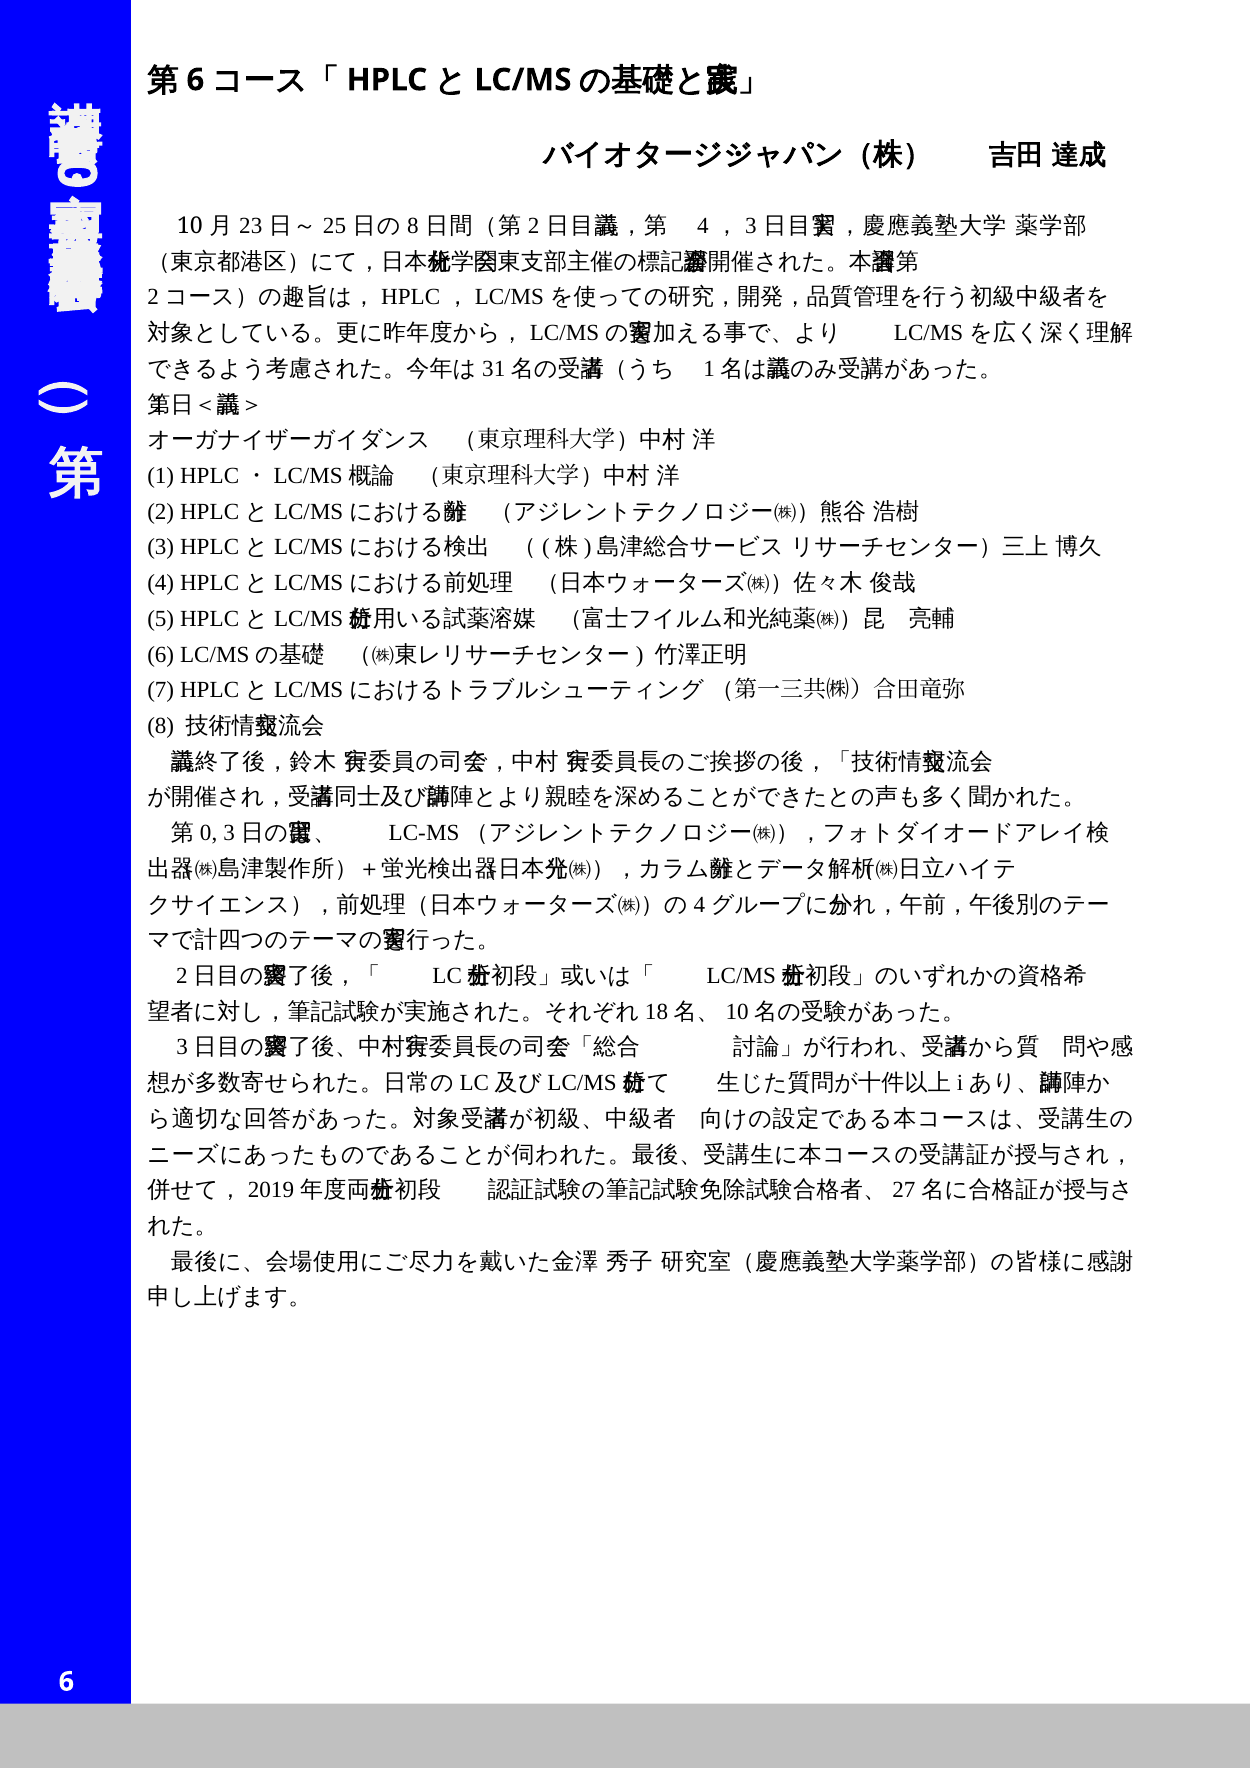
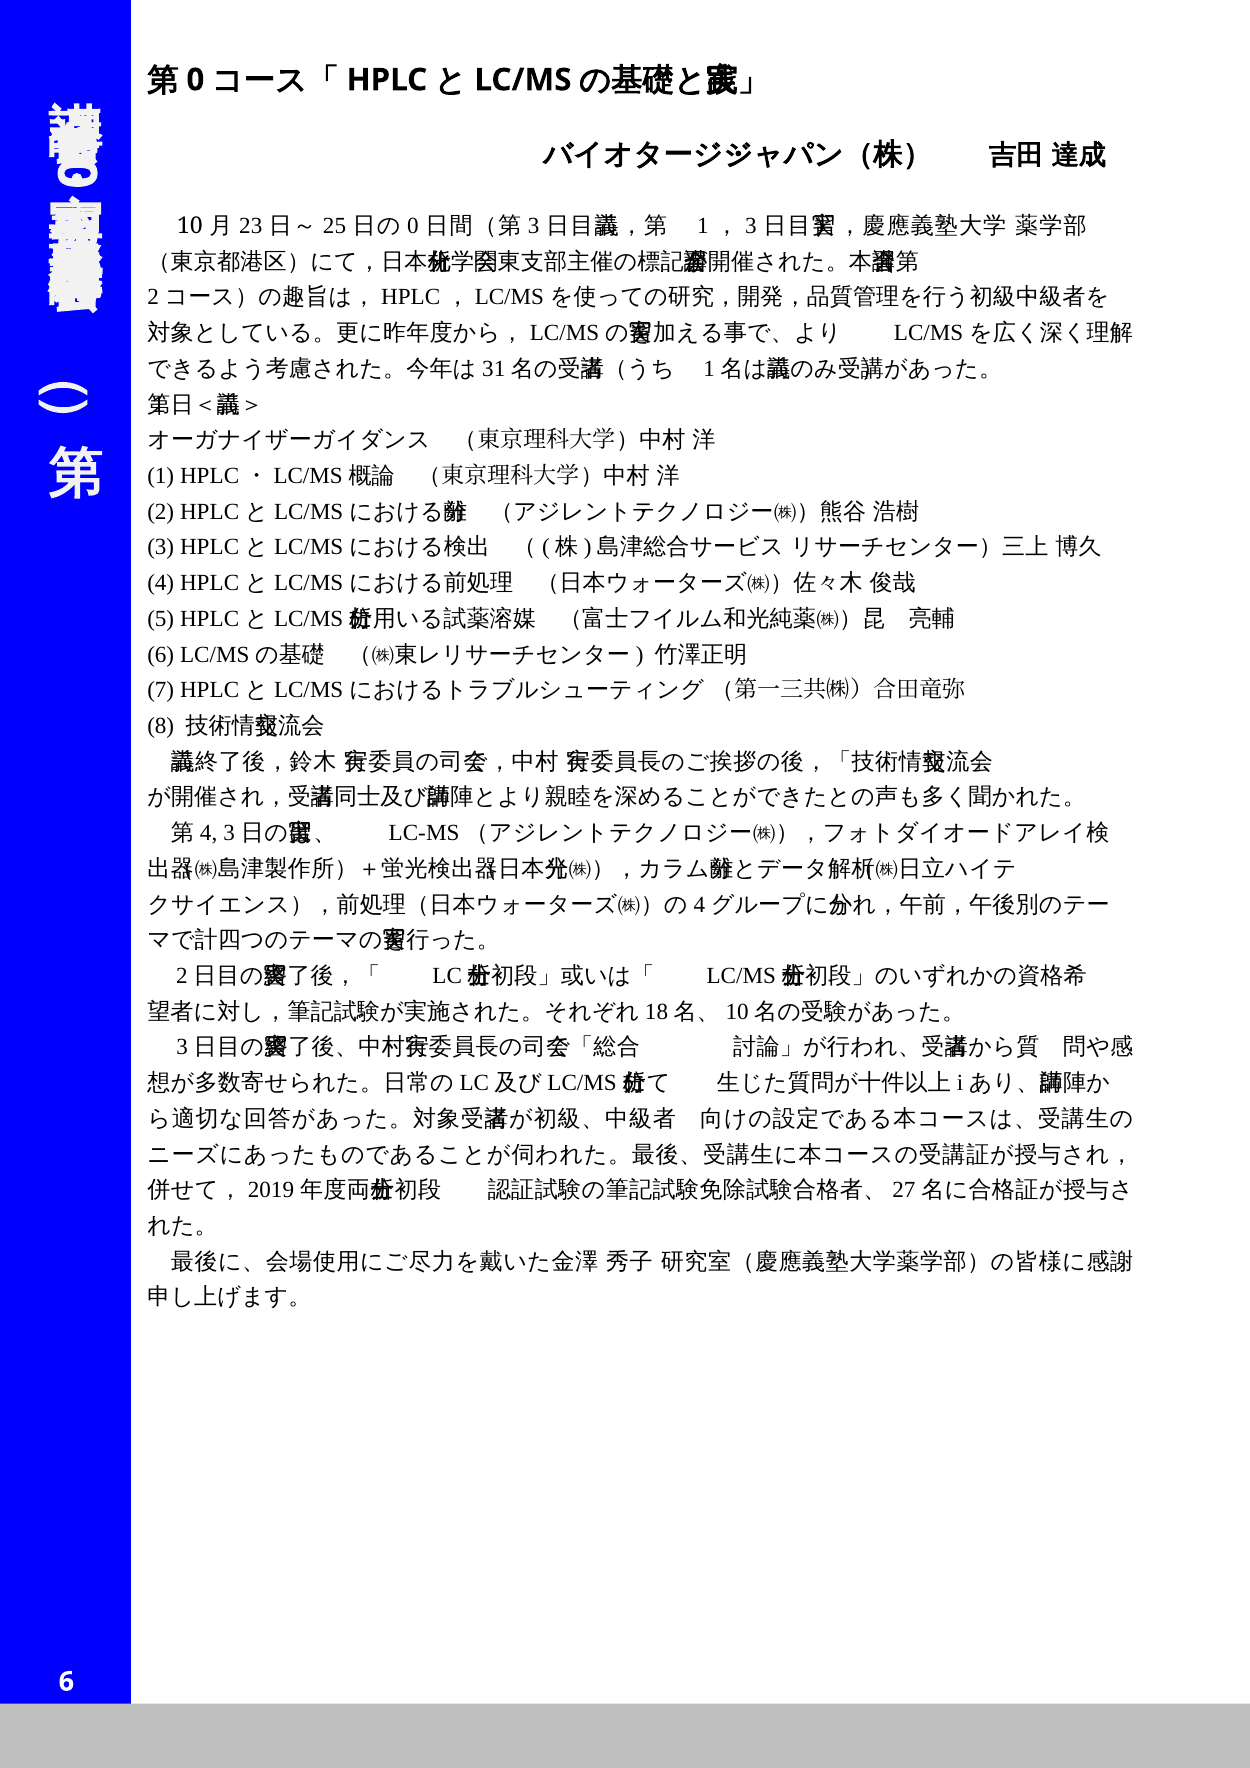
6 at (195, 80): 6 -> 0
8 at (413, 226): 8 -> 0
2 at (534, 226): 2 -> 3
4 at (703, 226): 4 -> 1
0 at (209, 833): 0 -> 4
